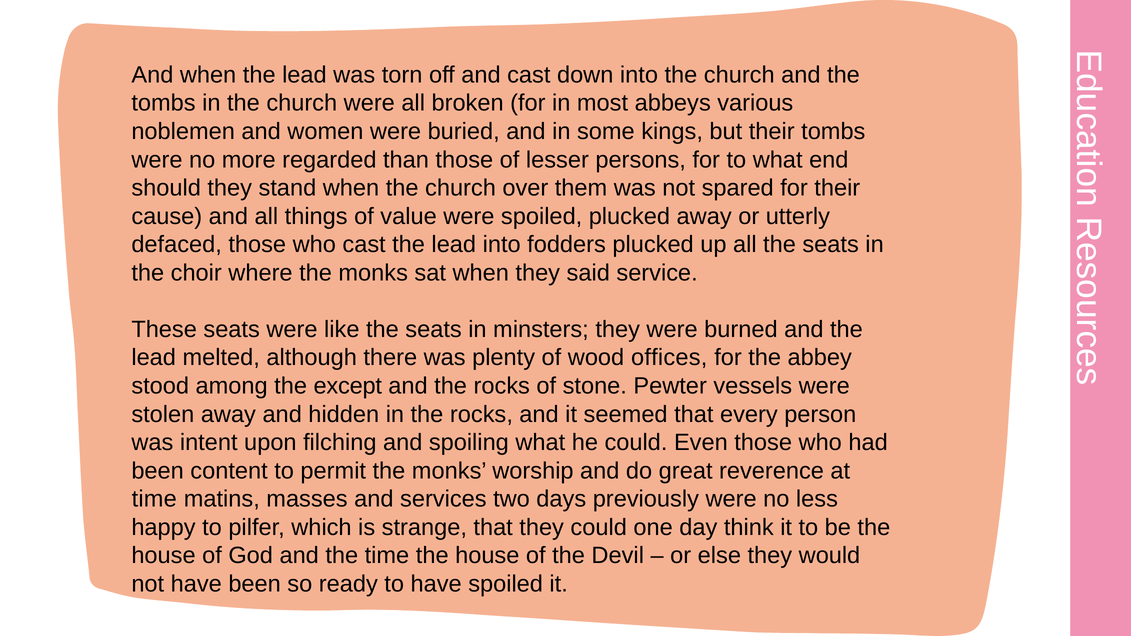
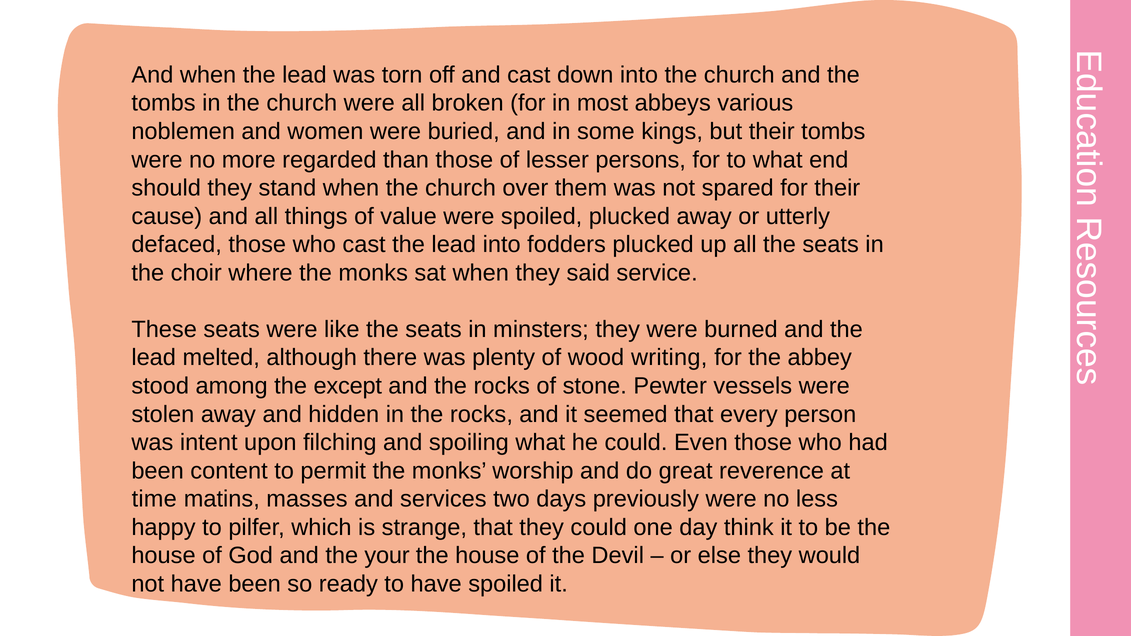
offices: offices -> writing
the time: time -> your
